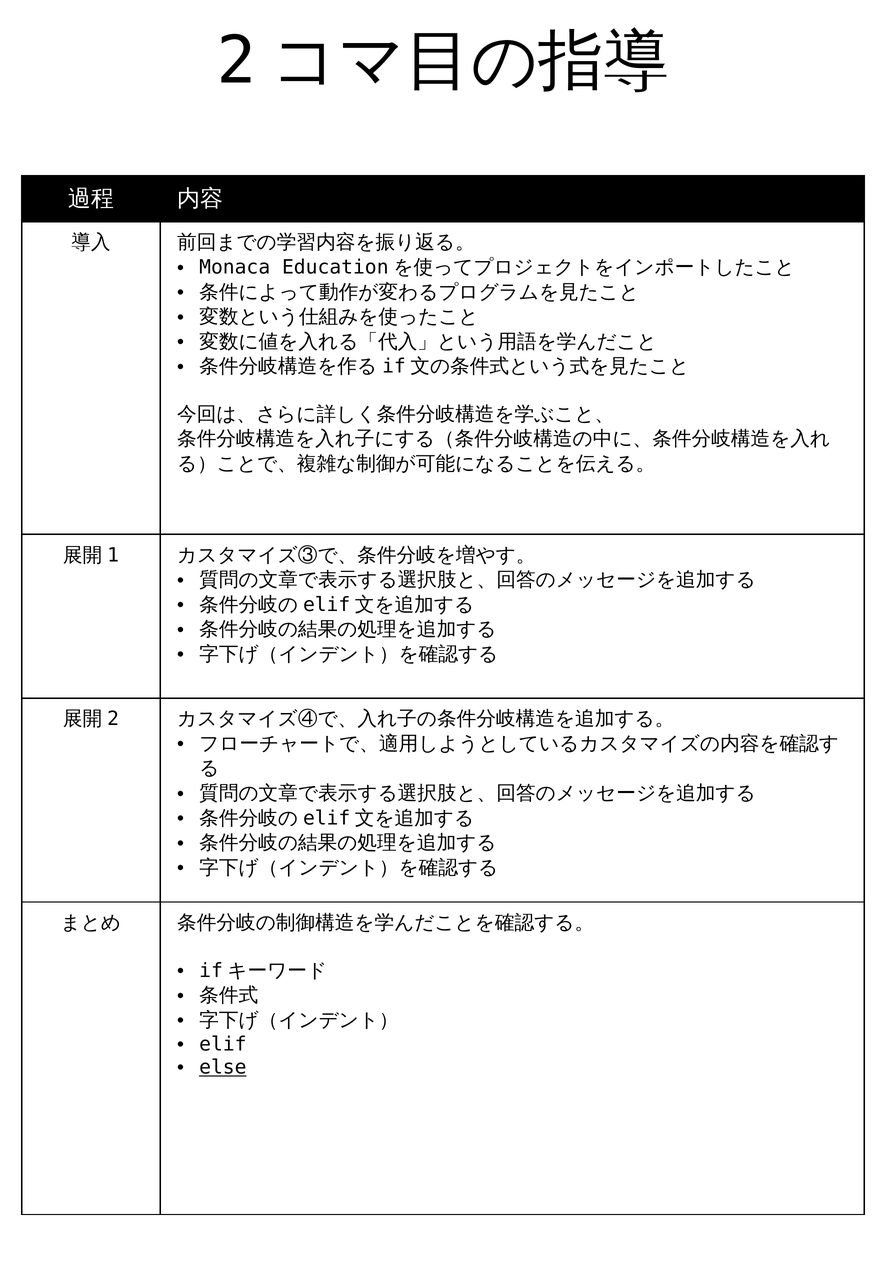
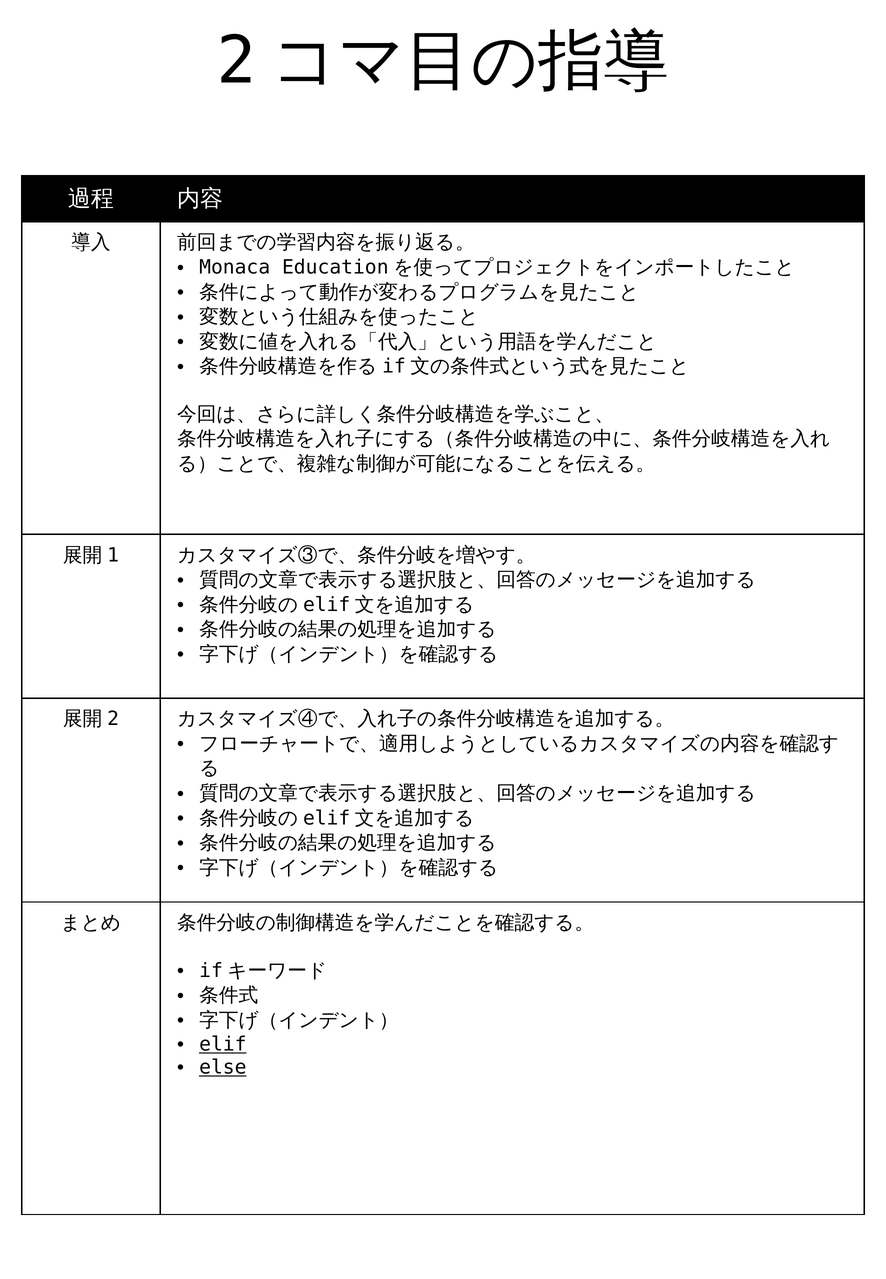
elif underline: none -> present
